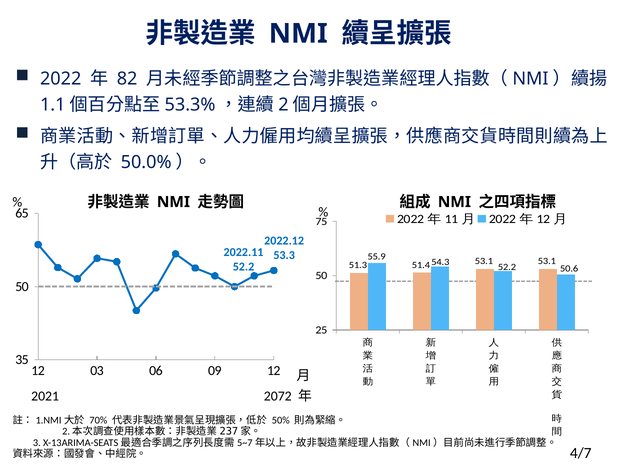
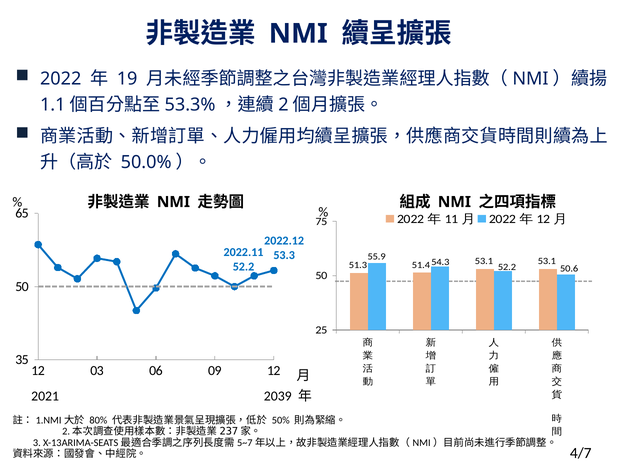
82: 82 -> 19
2072: 2072 -> 2039
70%: 70% -> 80%
